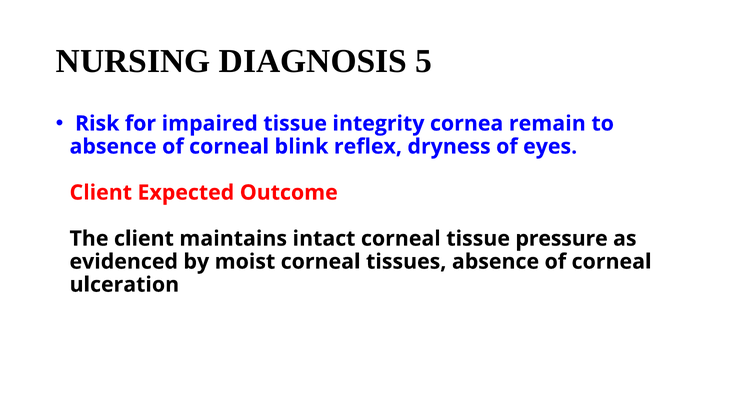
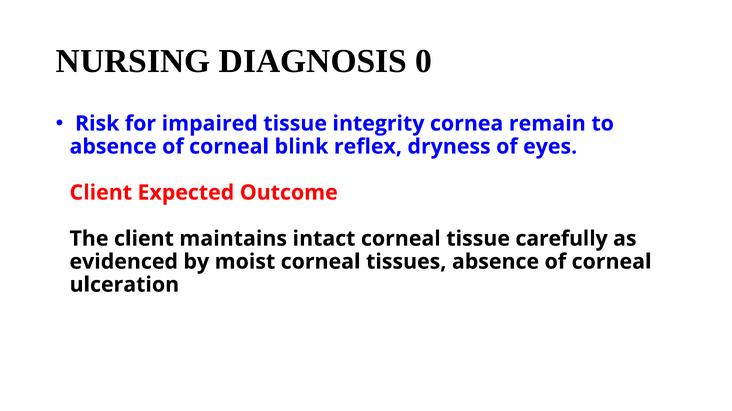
5: 5 -> 0
pressure: pressure -> carefully
